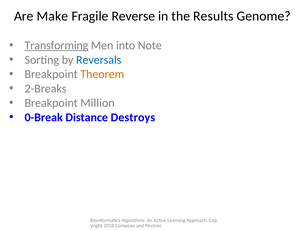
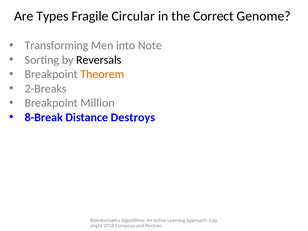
Make: Make -> Types
Reverse: Reverse -> Circular
Results: Results -> Correct
Transforming underline: present -> none
Reversals colour: blue -> black
0-Break: 0-Break -> 8-Break
